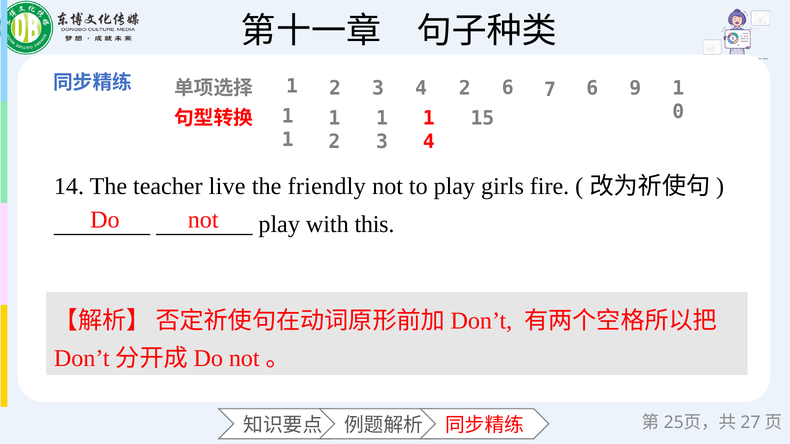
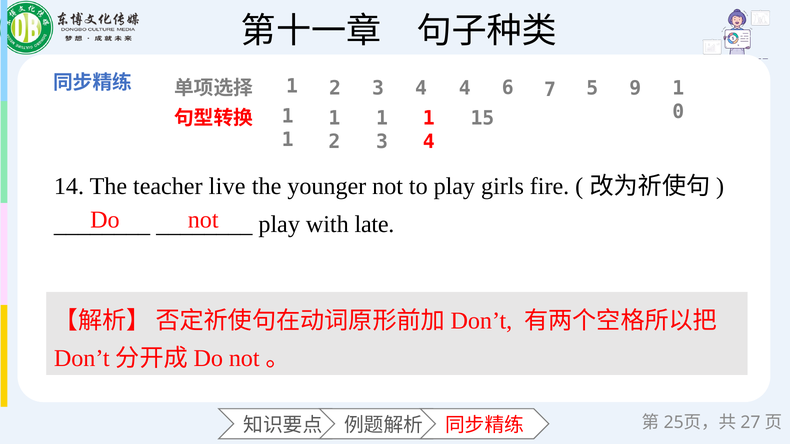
4 2: 2 -> 4
7 6: 6 -> 5
friendly: friendly -> younger
this: this -> late
